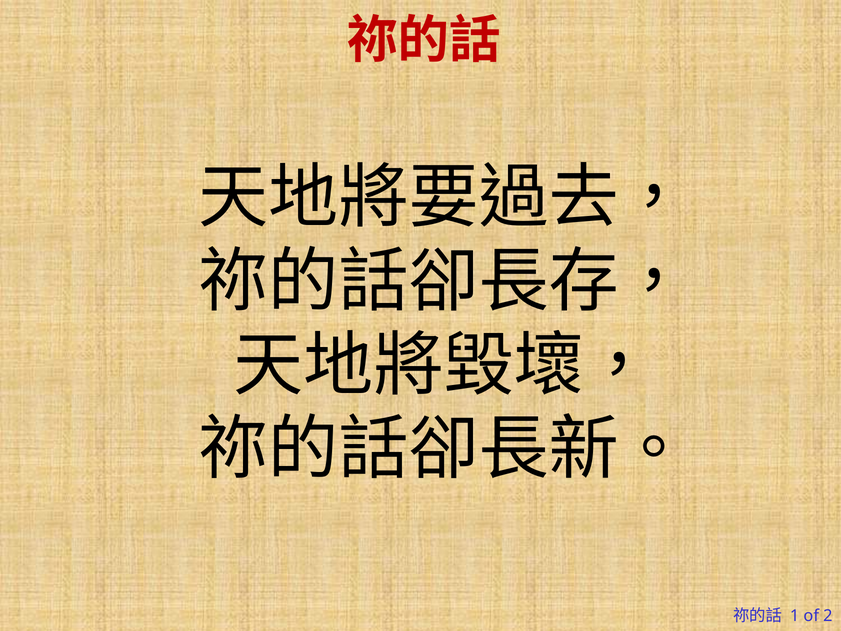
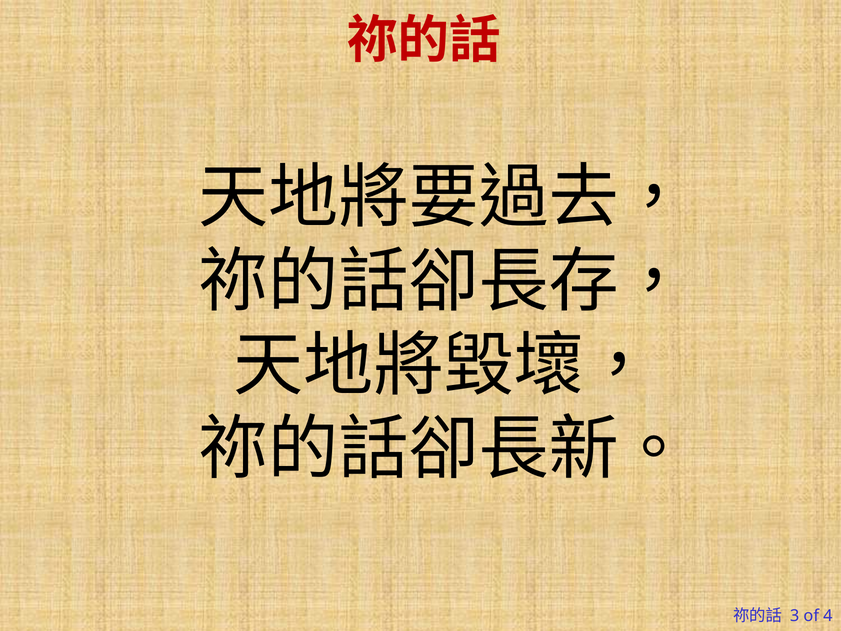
1: 1 -> 3
2: 2 -> 4
